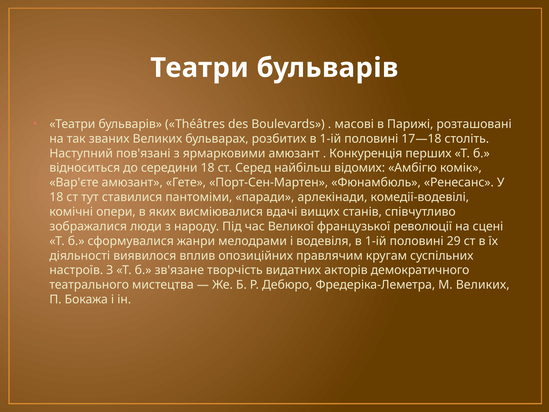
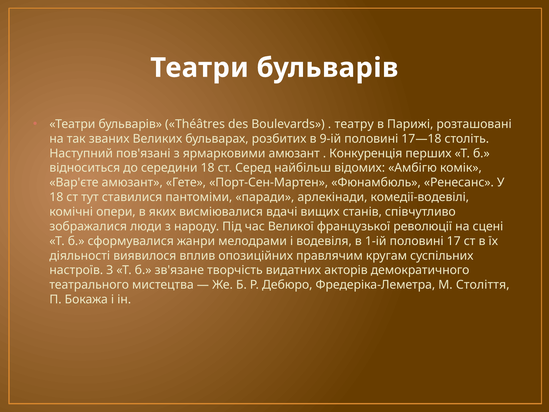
масові: масові -> театру
розбитих в 1-ій: 1-ій -> 9-ій
29: 29 -> 17
М Великих: Великих -> Століття
